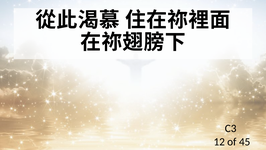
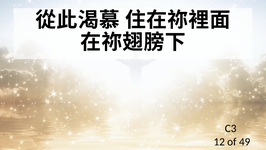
45: 45 -> 49
